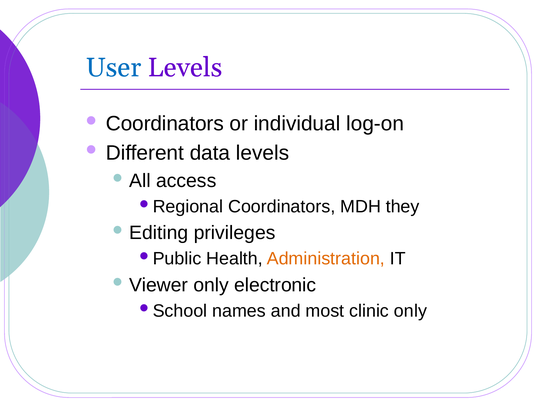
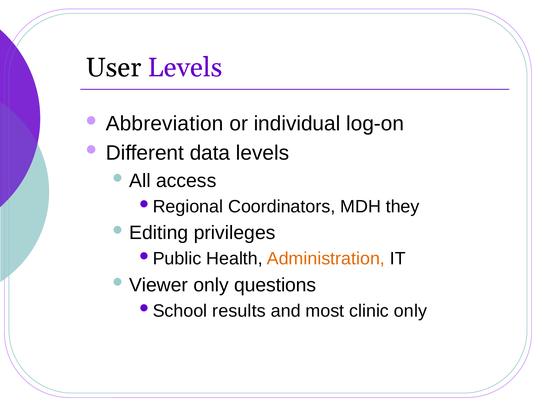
User colour: blue -> black
Coordinators at (165, 124): Coordinators -> Abbreviation
electronic: electronic -> questions
names: names -> results
